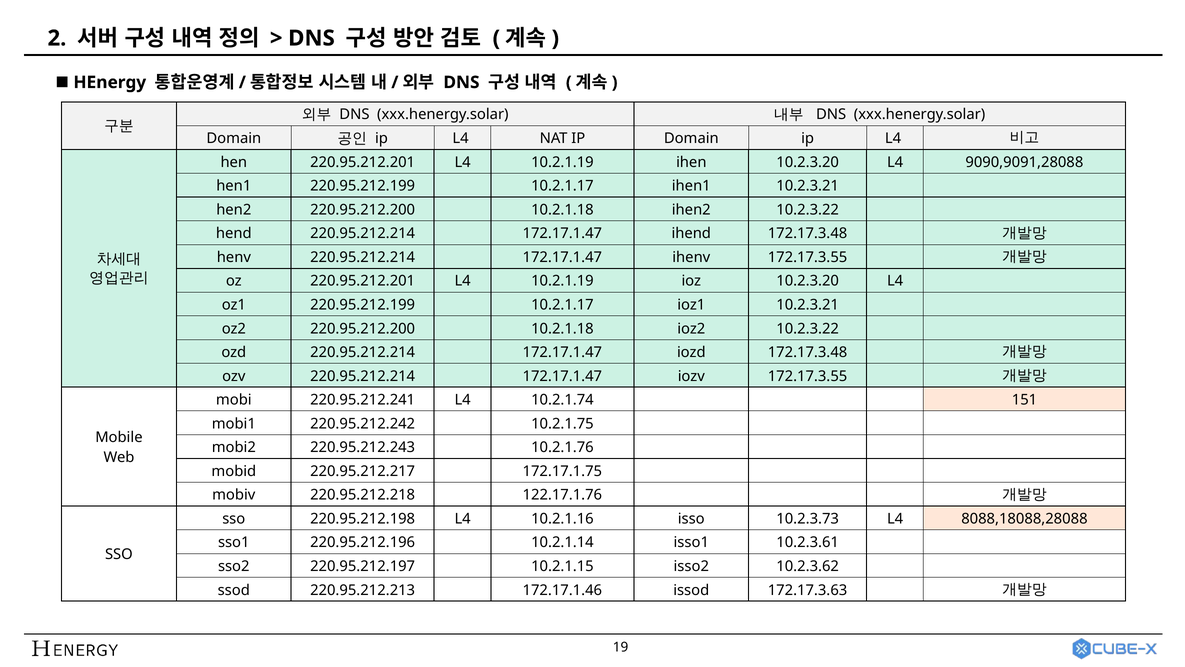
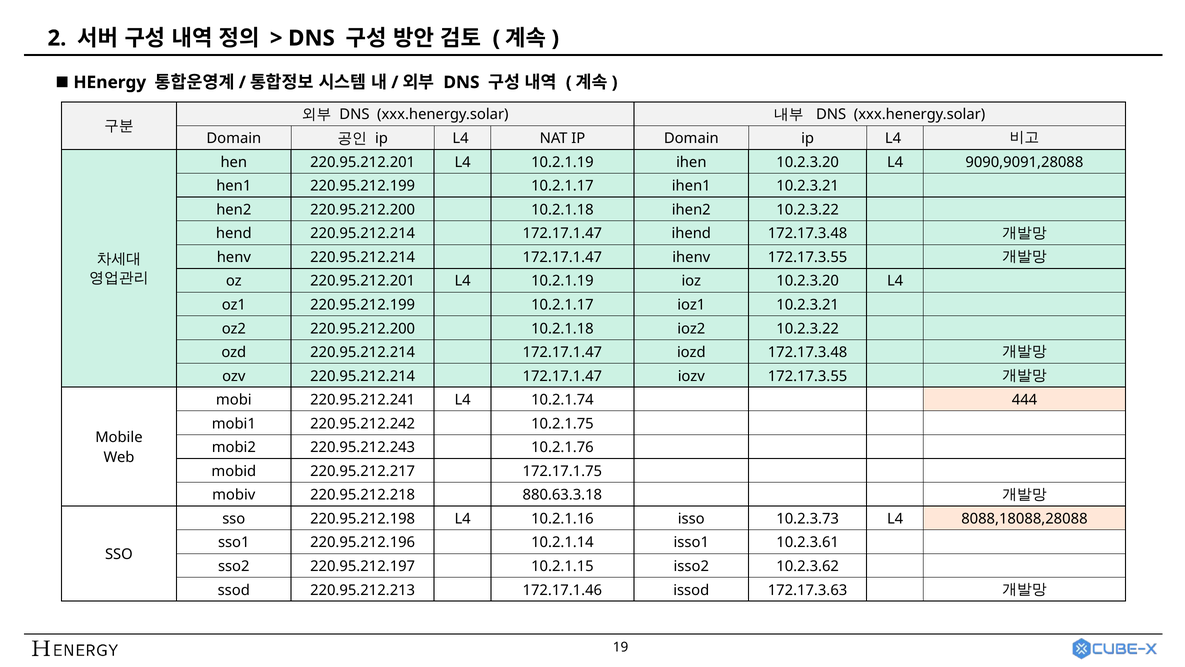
151: 151 -> 444
122.17.1.76: 122.17.1.76 -> 880.63.3.18
